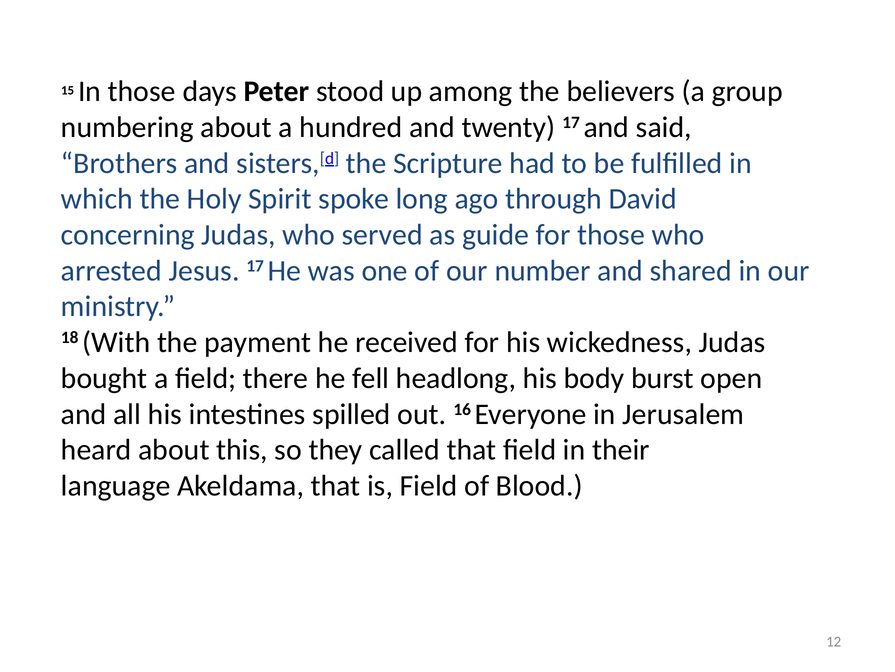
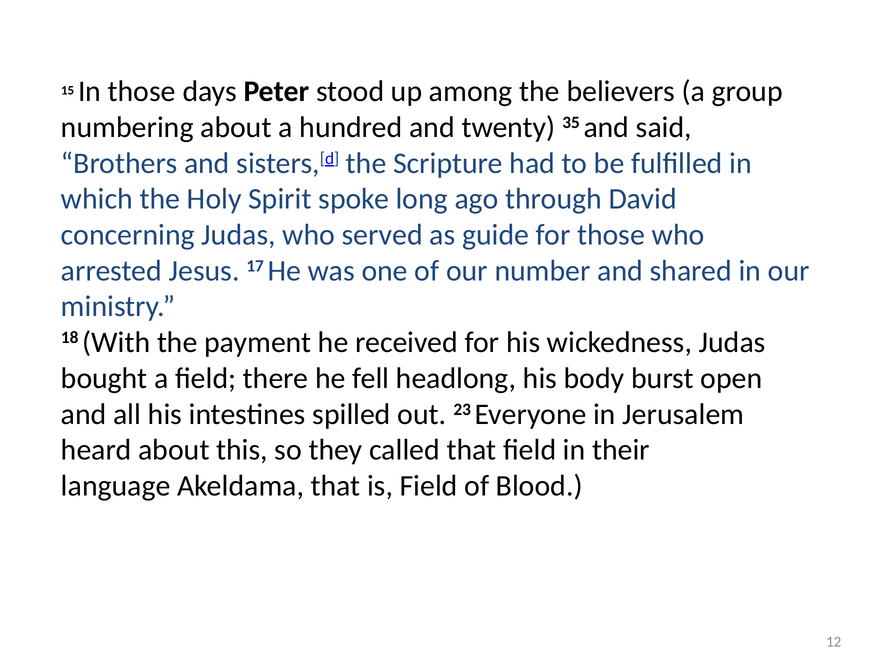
twenty 17: 17 -> 35
16: 16 -> 23
